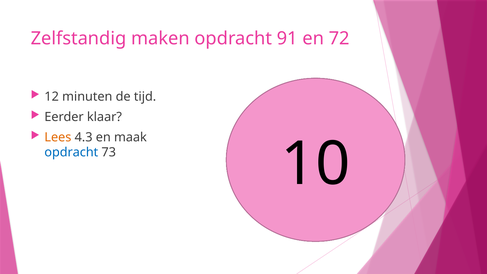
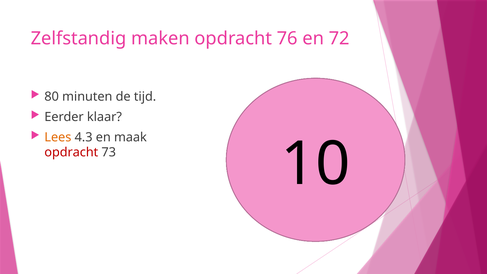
91: 91 -> 76
12: 12 -> 80
opdracht at (71, 152) colour: blue -> red
